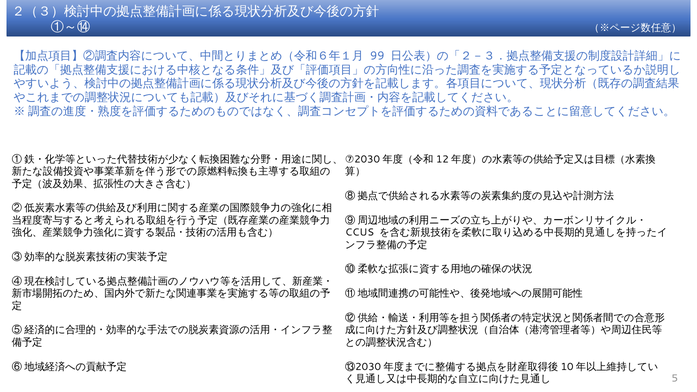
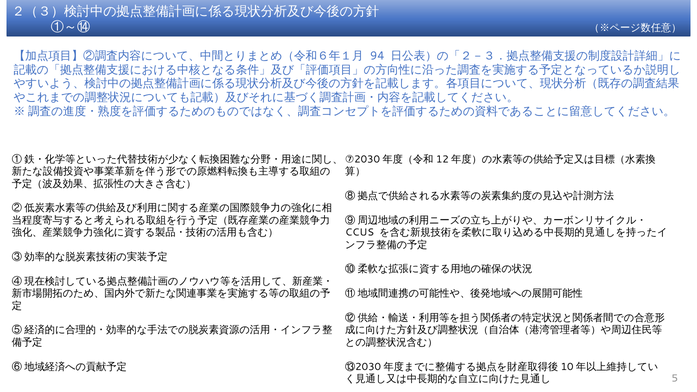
99: 99 -> 94
